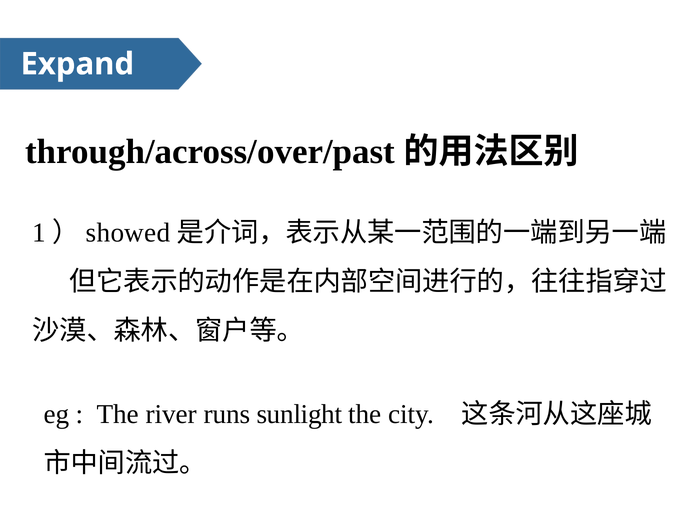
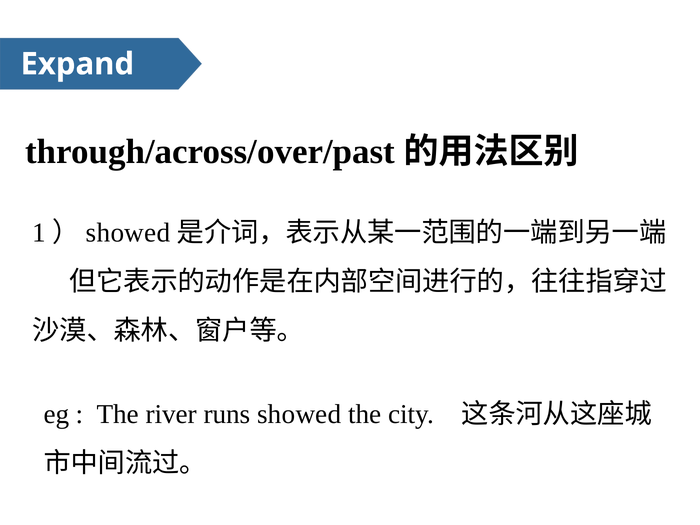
runs sunlight: sunlight -> showed
